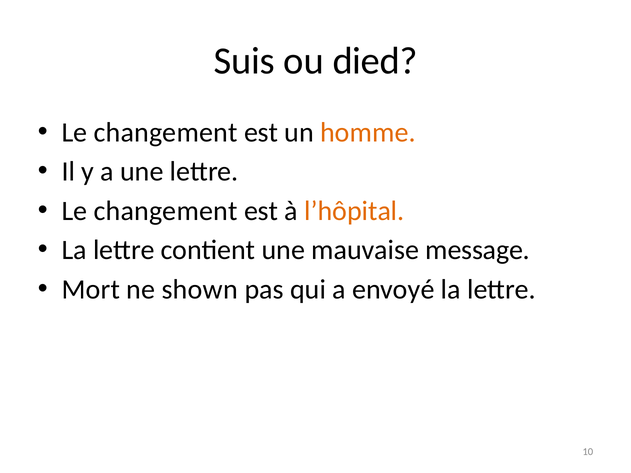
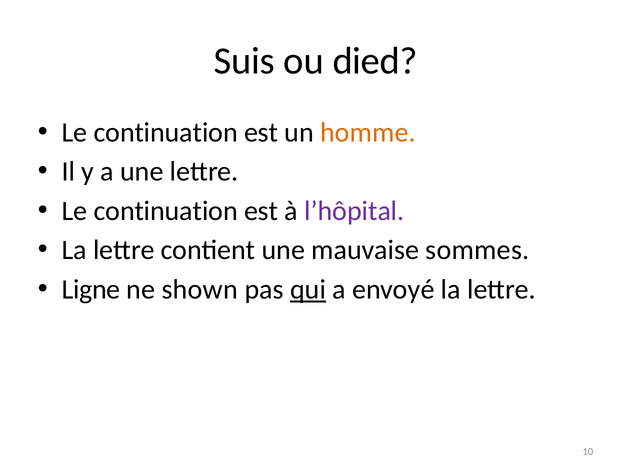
changement at (166, 132): changement -> continuation
changement at (166, 211): changement -> continuation
l’hôpital colour: orange -> purple
message: message -> sommes
Mort: Mort -> Ligne
qui underline: none -> present
